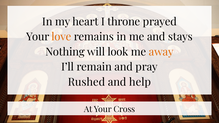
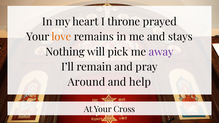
look: look -> pick
away colour: orange -> purple
Rushed: Rushed -> Around
